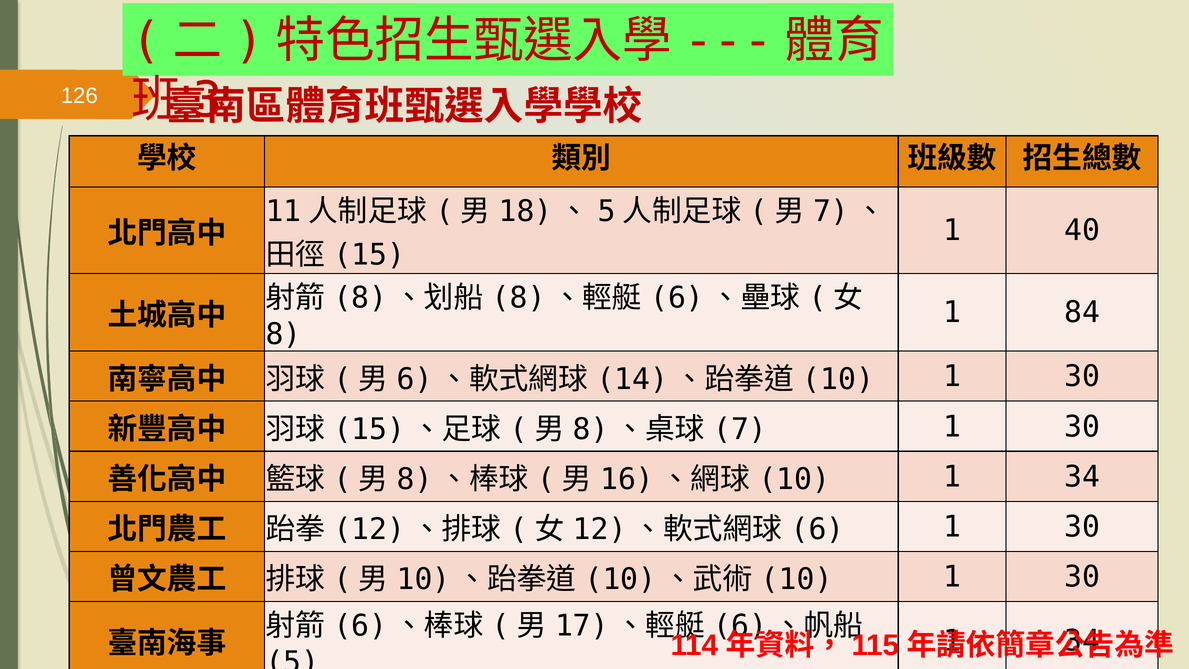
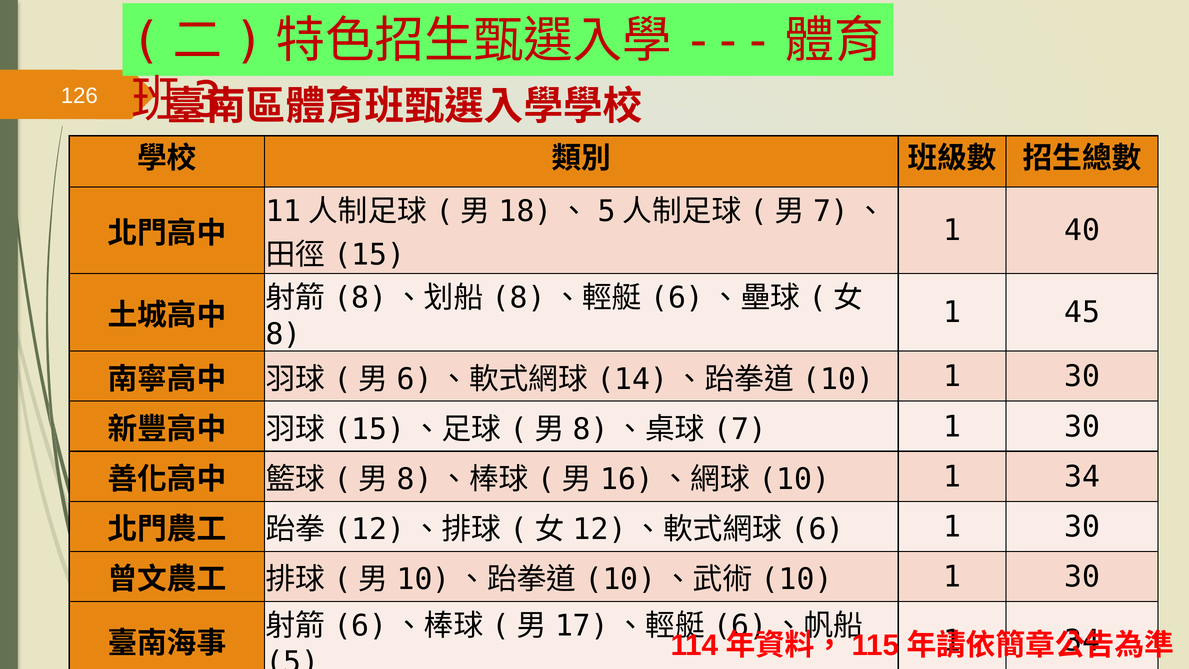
84: 84 -> 45
